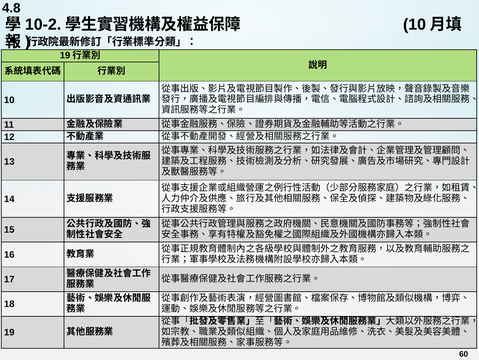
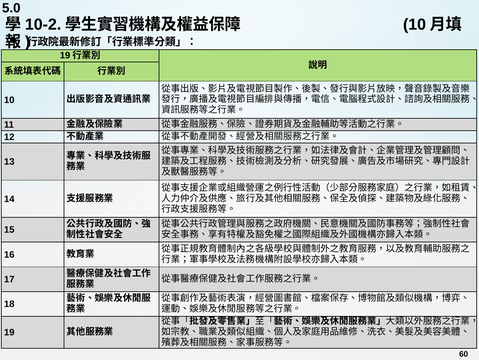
4.8: 4.8 -> 5.0
